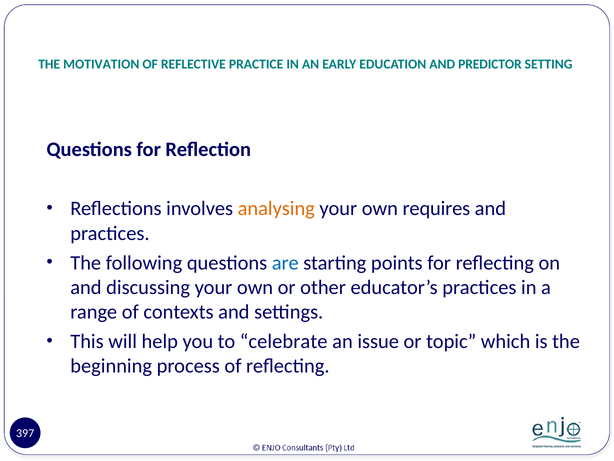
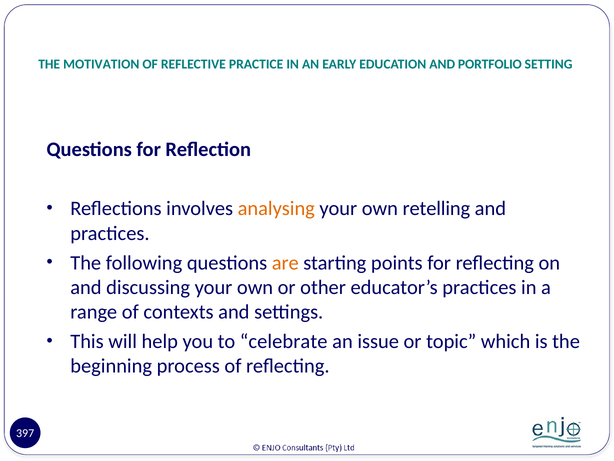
PREDICTOR: PREDICTOR -> PORTFOLIO
requires: requires -> retelling
are colour: blue -> orange
